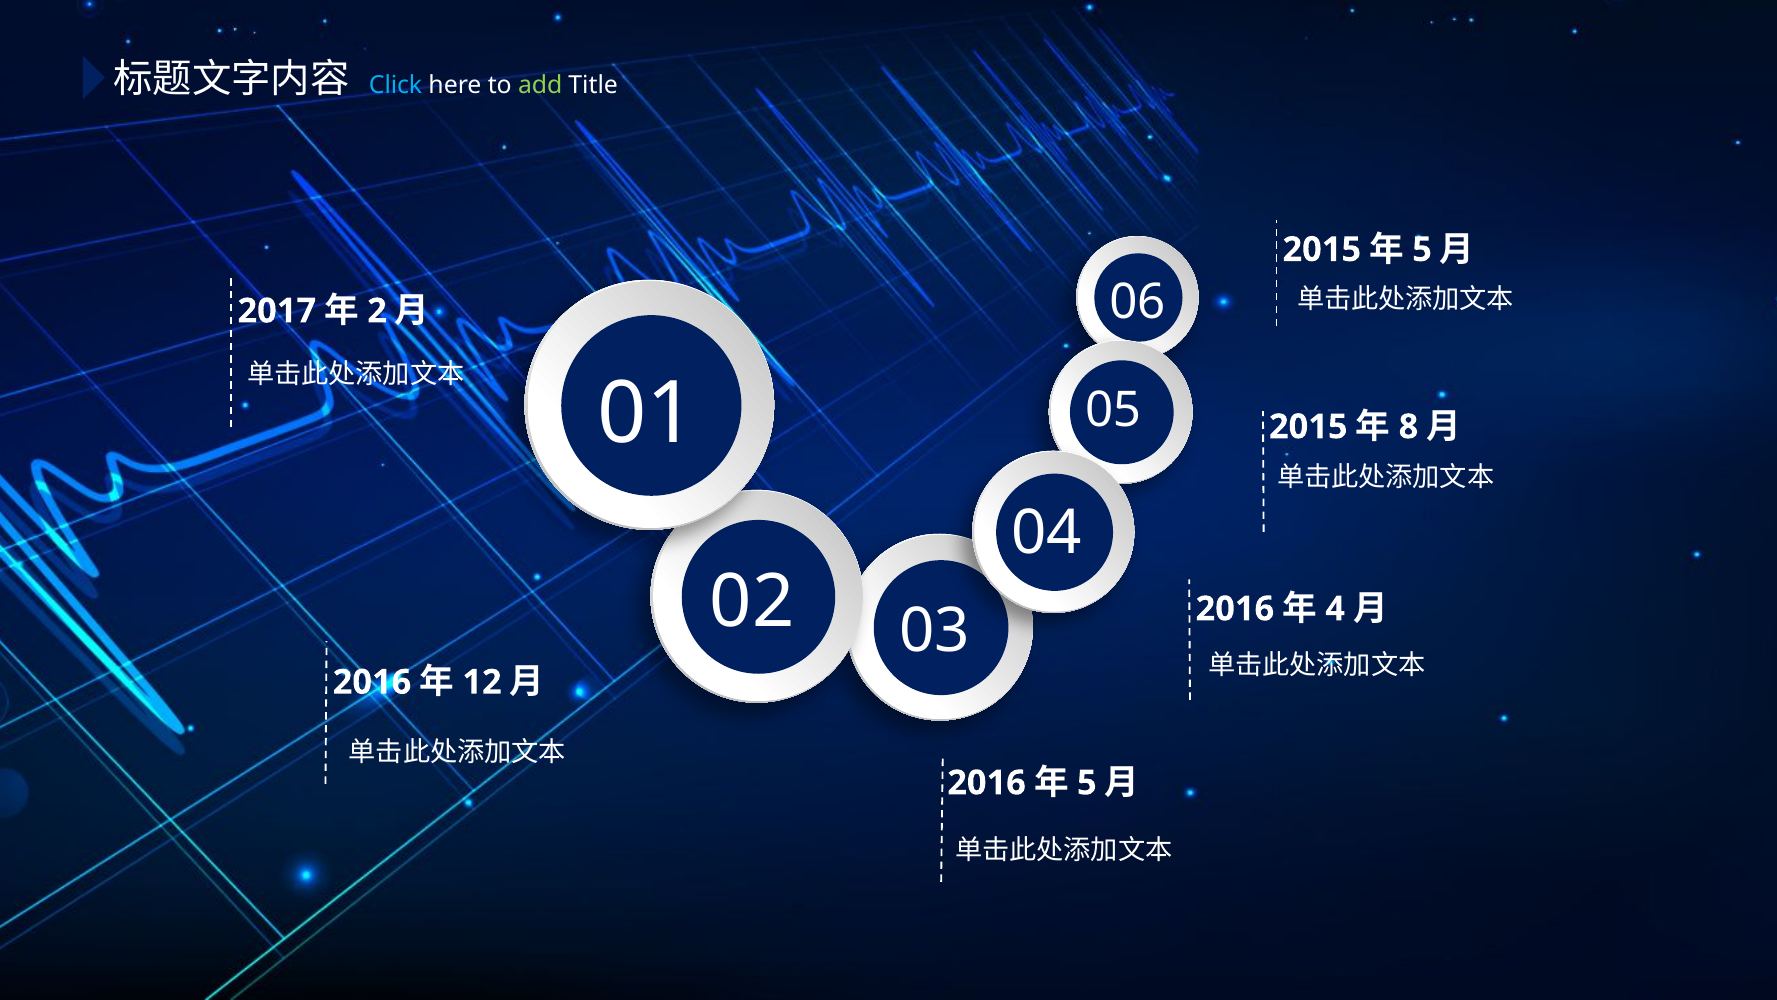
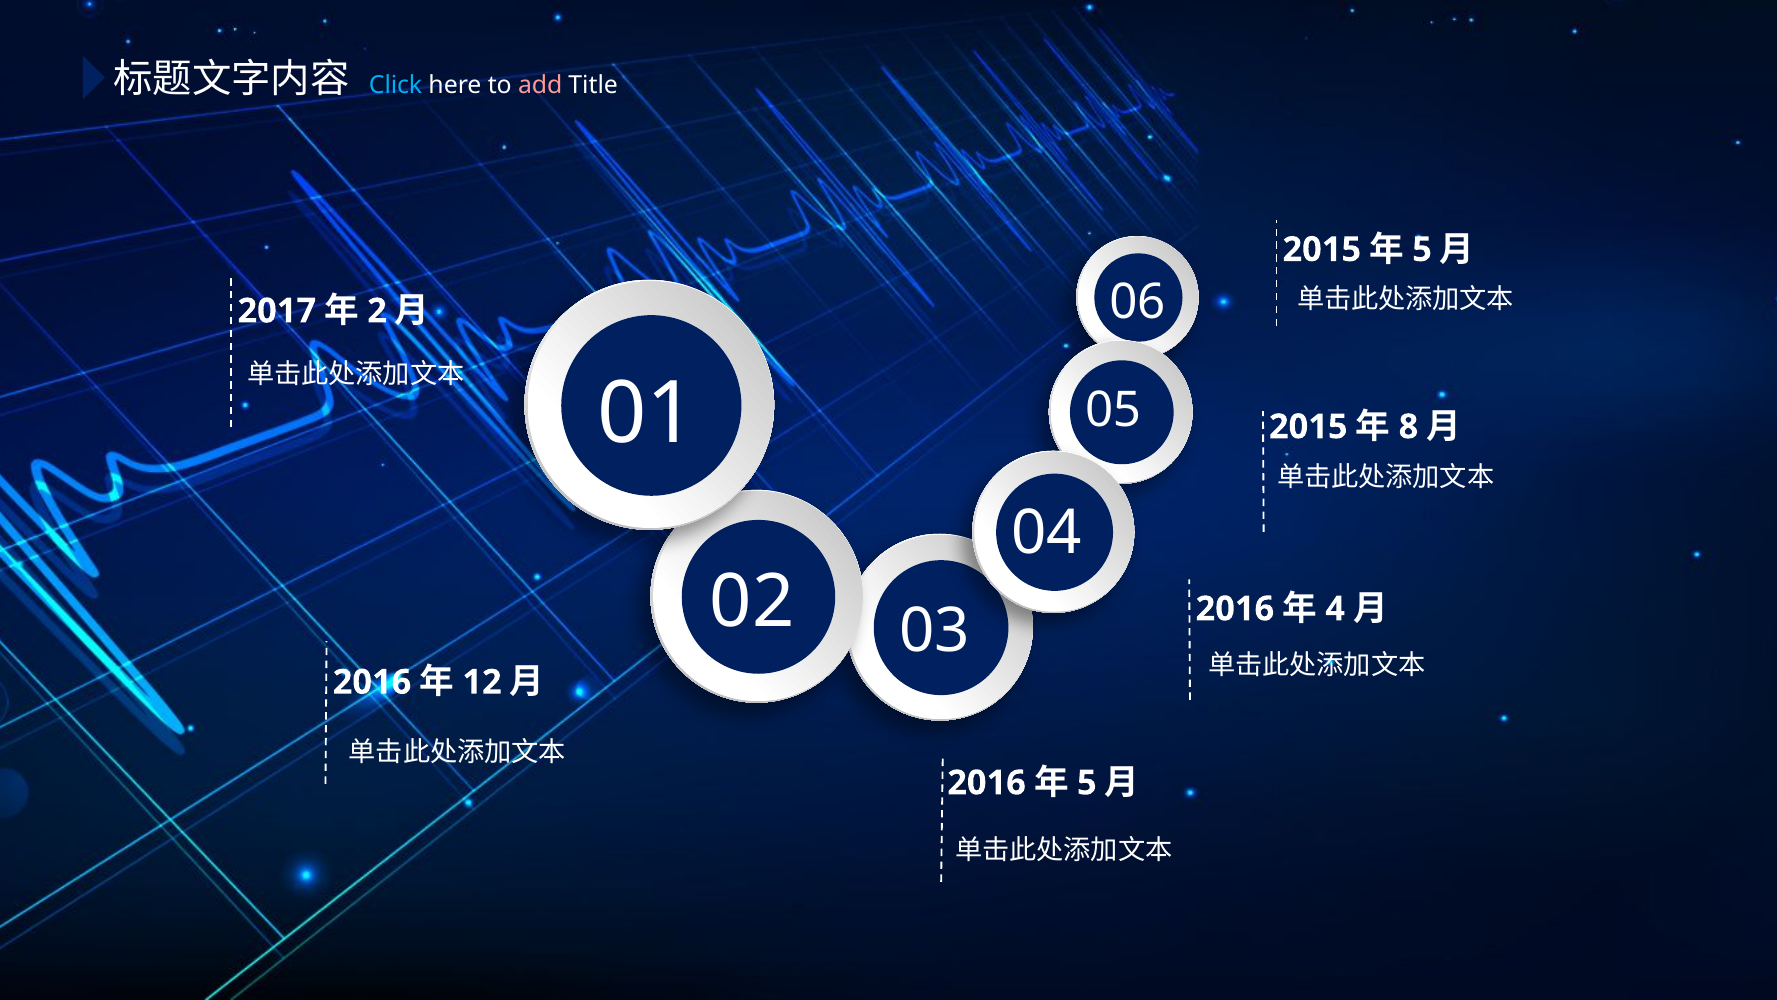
add colour: light green -> pink
